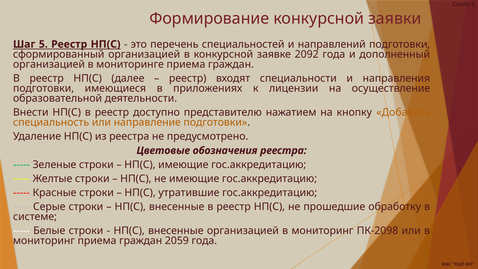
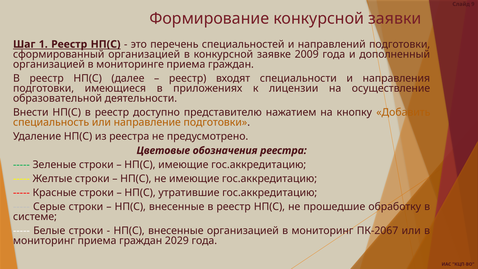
5: 5 -> 1
2092: 2092 -> 2009
ПК-2098: ПК-2098 -> ПК-2067
2059: 2059 -> 2029
